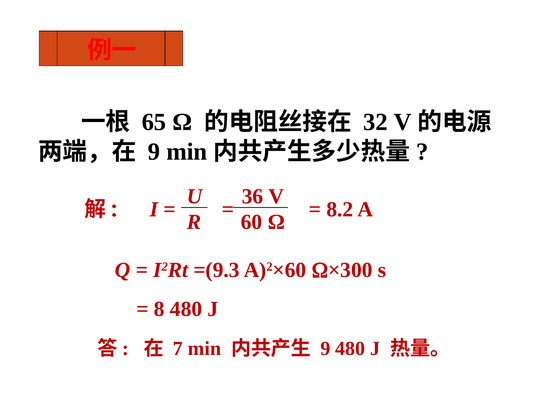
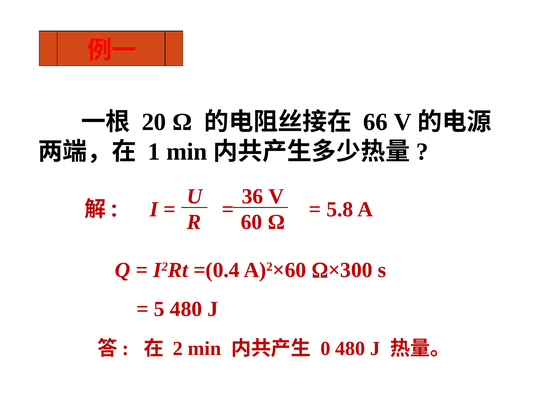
65: 65 -> 20
32: 32 -> 66
9 at (154, 152): 9 -> 1
8.2: 8.2 -> 5.8
=(9.3: =(9.3 -> =(0.4
8: 8 -> 5
7: 7 -> 2
9 at (325, 348): 9 -> 0
